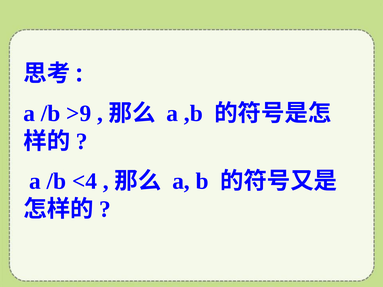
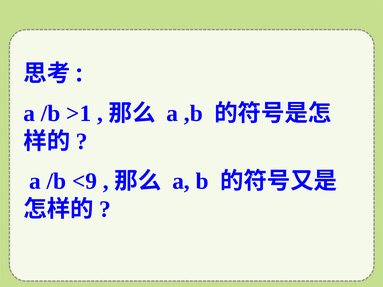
>9: >9 -> >1
<4: <4 -> <9
